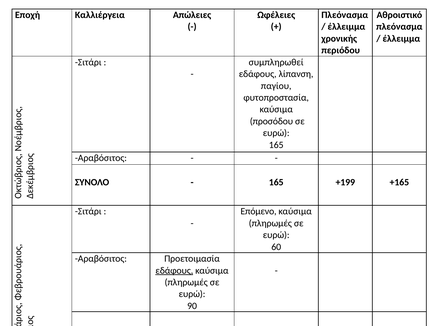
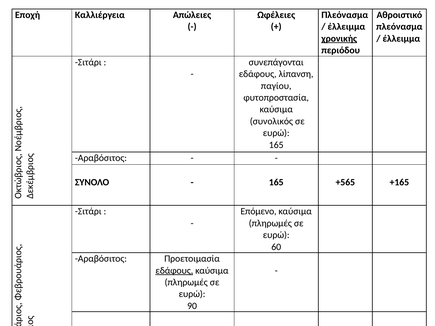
χρονικής underline: none -> present
συμπληρωθεί: συμπληρωθεί -> συνεπάγονται
προσόδου: προσόδου -> συνολικός
+199: +199 -> +565
